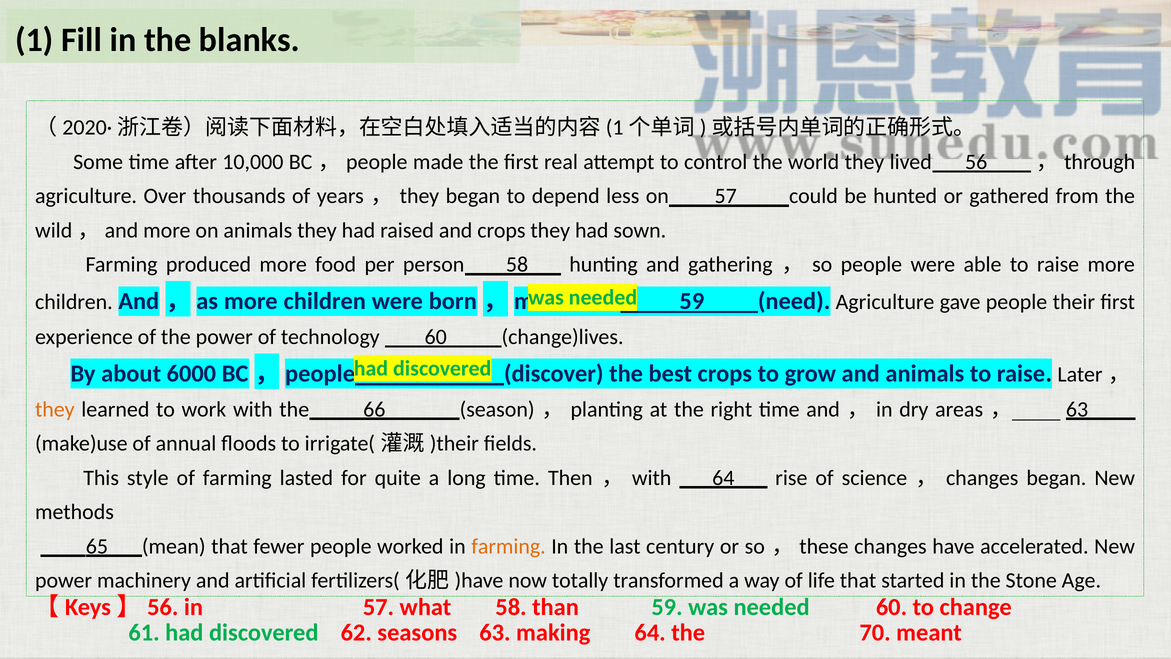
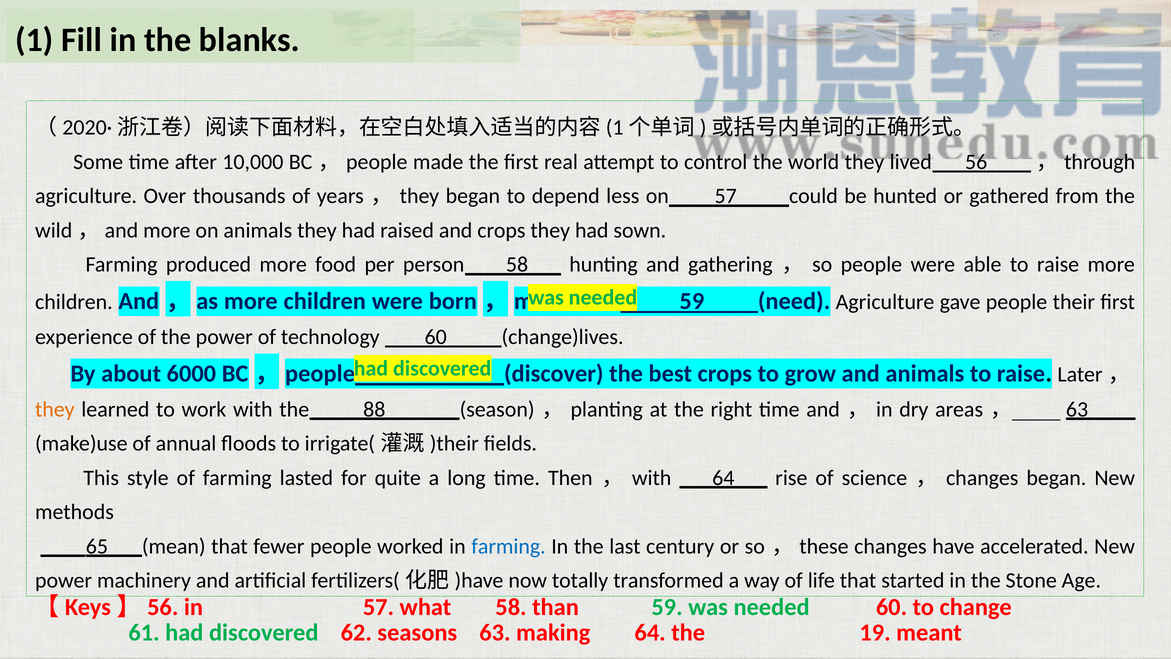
66: 66 -> 88
farming at (508, 546) colour: orange -> blue
70: 70 -> 19
